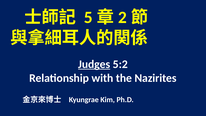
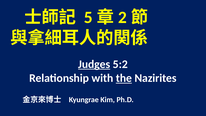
the underline: none -> present
